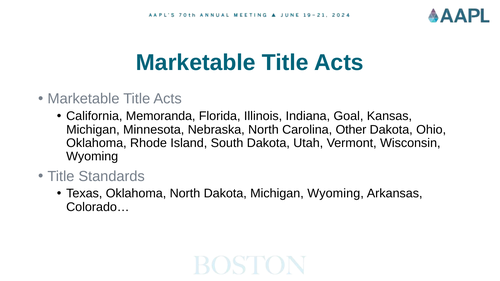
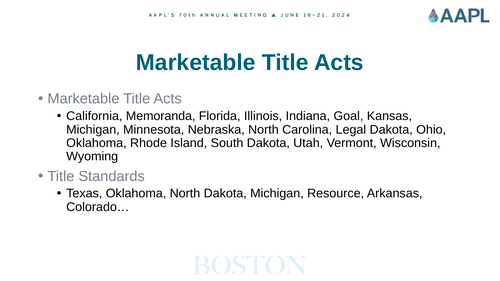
Other: Other -> Legal
Michigan Wyoming: Wyoming -> Resource
